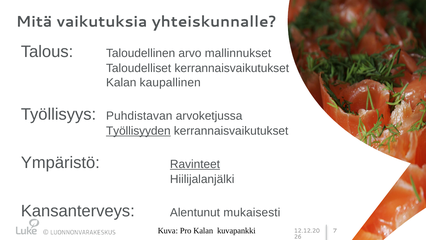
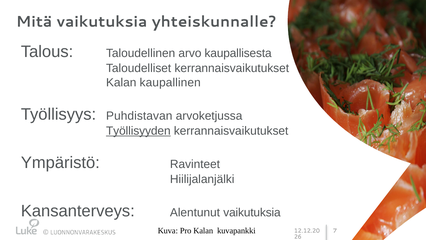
mallinnukset: mallinnukset -> kaupallisesta
Ravinteet underline: present -> none
Alentunut mukaisesti: mukaisesti -> vaikutuksia
